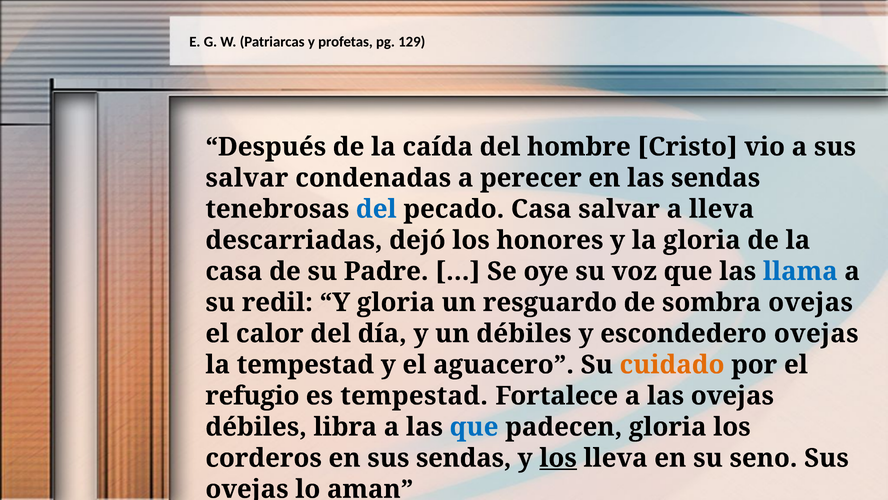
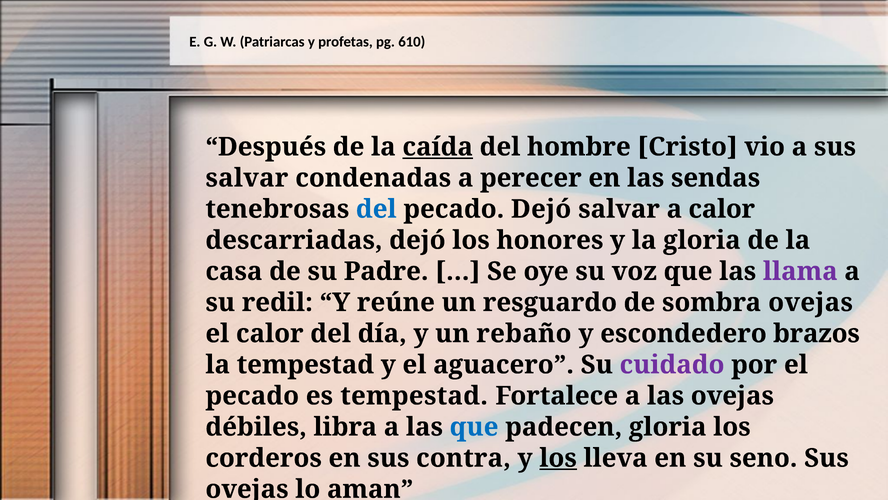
129: 129 -> 610
caída underline: none -> present
pecado Casa: Casa -> Dejó
a lleva: lleva -> calor
llama colour: blue -> purple
Y gloria: gloria -> reúne
un débiles: débiles -> rebaño
escondedero ovejas: ovejas -> brazos
cuidado colour: orange -> purple
refugio at (252, 396): refugio -> pecado
sus sendas: sendas -> contra
